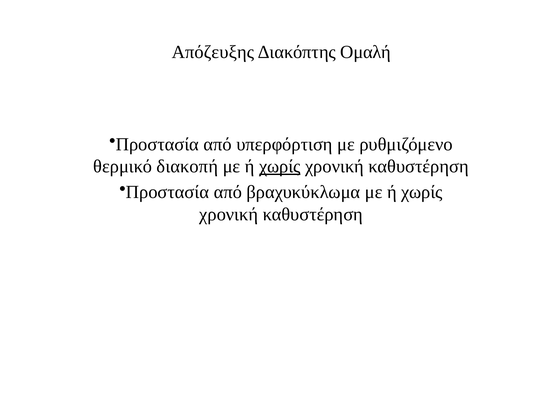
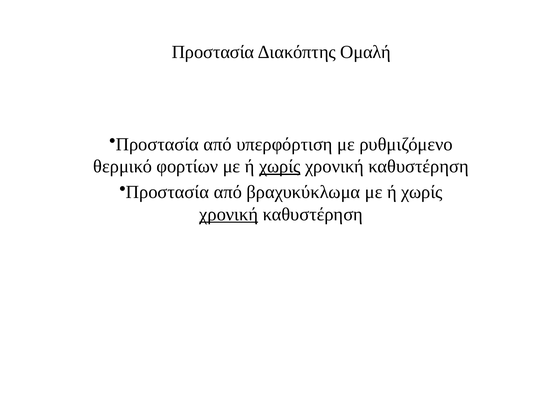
Απόζευξης at (213, 52): Απόζευξης -> Προστασία
διακοπή: διακοπή -> φορτίων
χρονική at (229, 214) underline: none -> present
